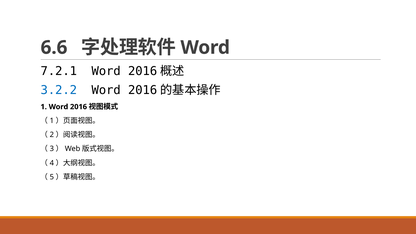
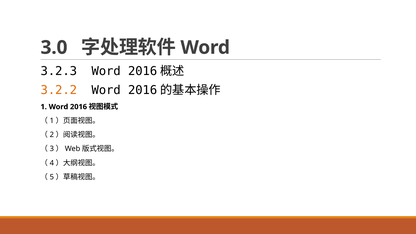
6.6: 6.6 -> 3.0
7.2.1: 7.2.1 -> 3.2.3
3.2.2 colour: blue -> orange
